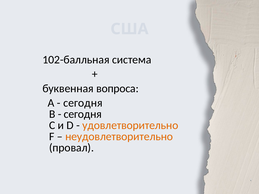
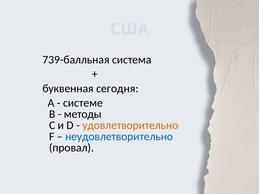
102-балльная: 102-балльная -> 739-балльная
вопроса: вопроса -> сегодня
сегодня at (83, 103): сегодня -> системе
сегодня at (83, 114): сегодня -> методы
неудовлетворительно colour: orange -> blue
